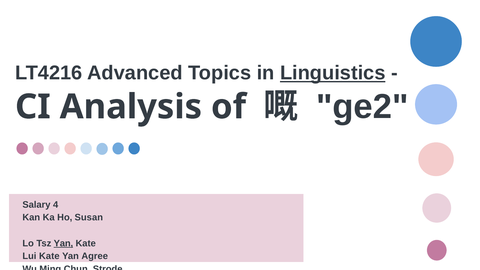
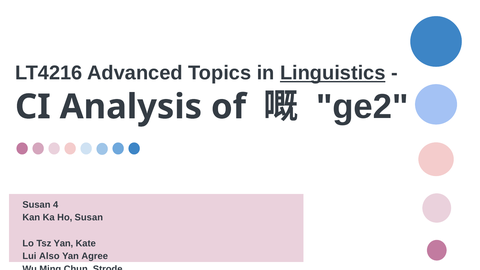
Salary at (36, 205): Salary -> Susan
Yan at (63, 243) underline: present -> none
Lui Kate: Kate -> Also
